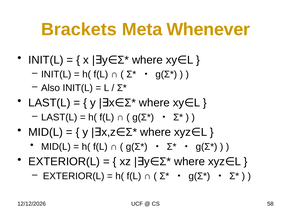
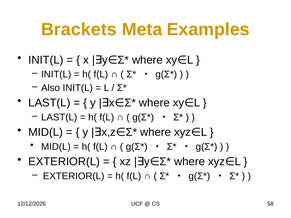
Whenever: Whenever -> Examples
